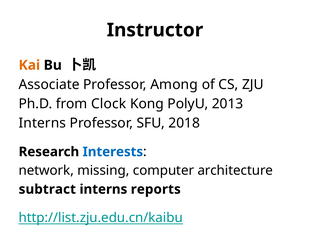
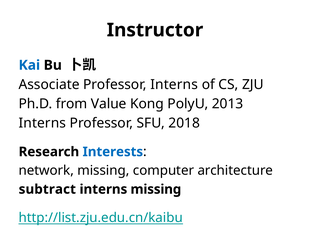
Kai colour: orange -> blue
Professor Among: Among -> Interns
Clock: Clock -> Value
interns reports: reports -> missing
